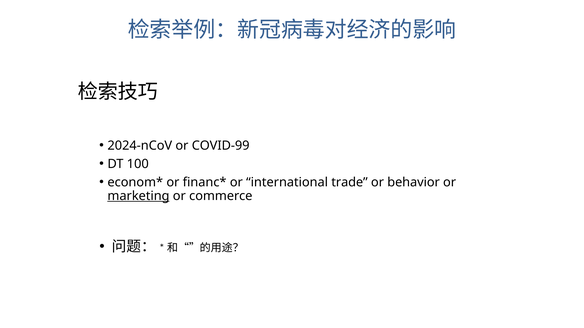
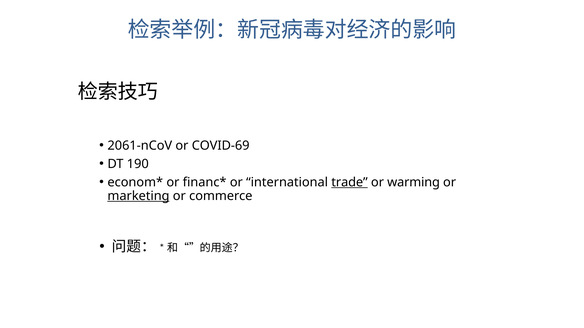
2024-nCoV: 2024-nCoV -> 2061-nCoV
COVID-99: COVID-99 -> COVID-69
100: 100 -> 190
trade underline: none -> present
behavior: behavior -> warming
